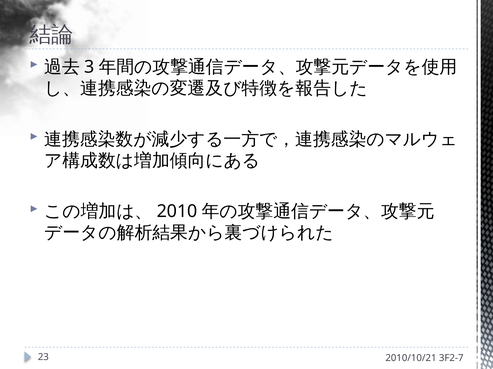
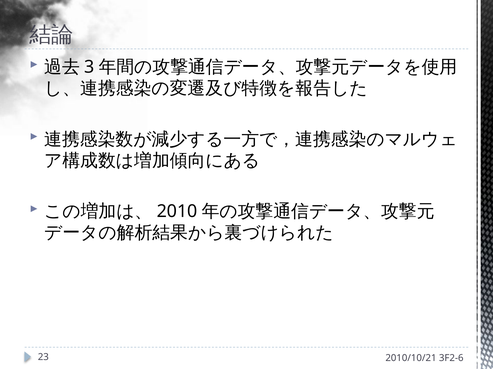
3F2-7: 3F2-7 -> 3F2-6
